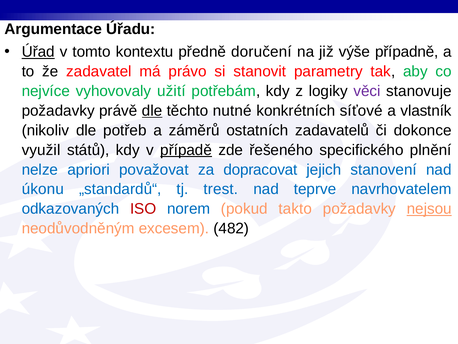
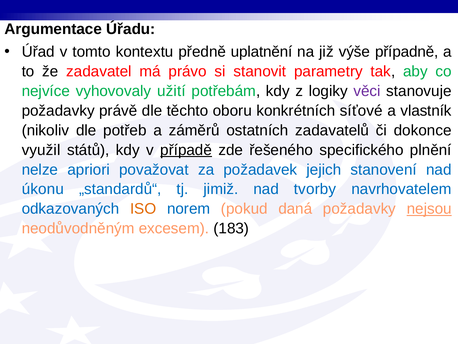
Úřad underline: present -> none
doručení: doručení -> uplatnění
dle at (152, 111) underline: present -> none
nutné: nutné -> oboru
dopracovat: dopracovat -> požadavek
trest: trest -> jimiž
teprve: teprve -> tvorby
ISO colour: red -> orange
takto: takto -> daná
482: 482 -> 183
